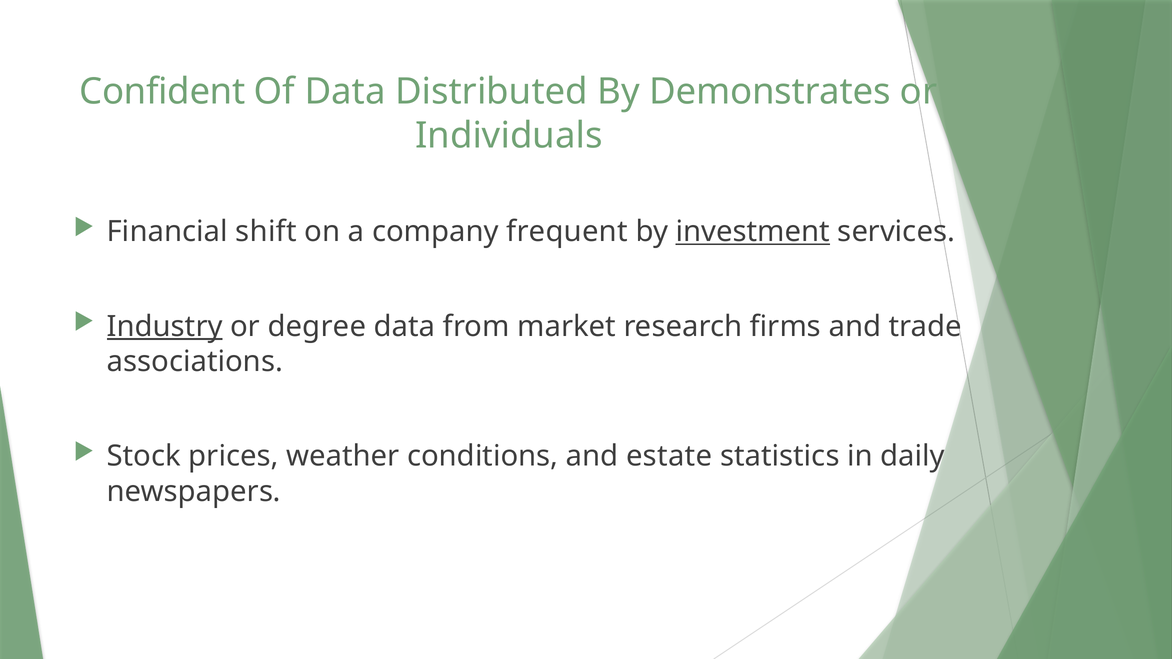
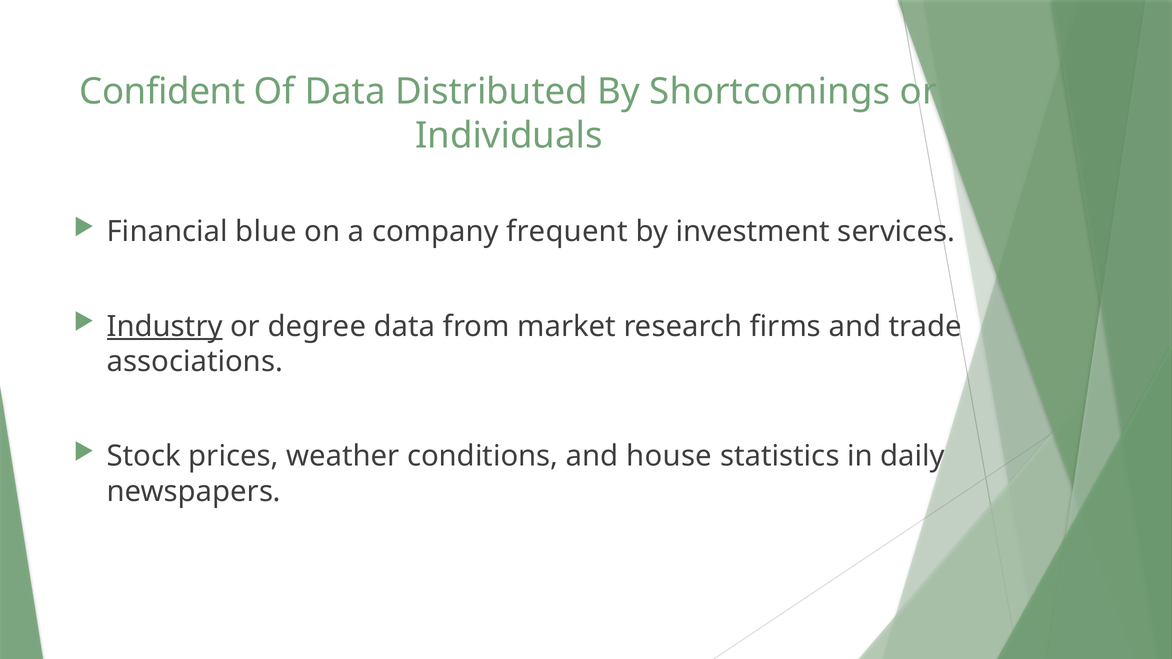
Demonstrates: Demonstrates -> Shortcomings
shift: shift -> blue
investment underline: present -> none
estate: estate -> house
